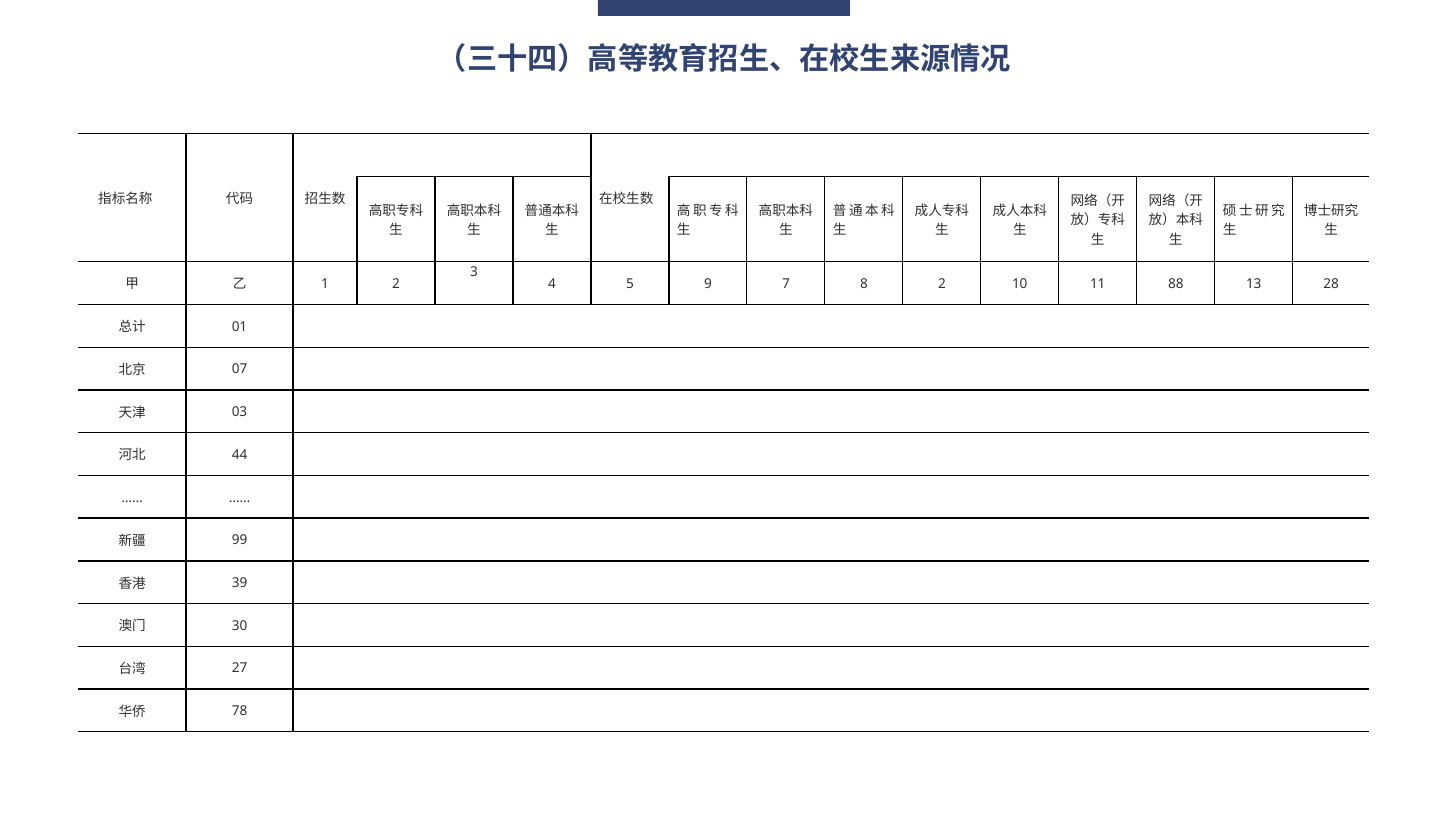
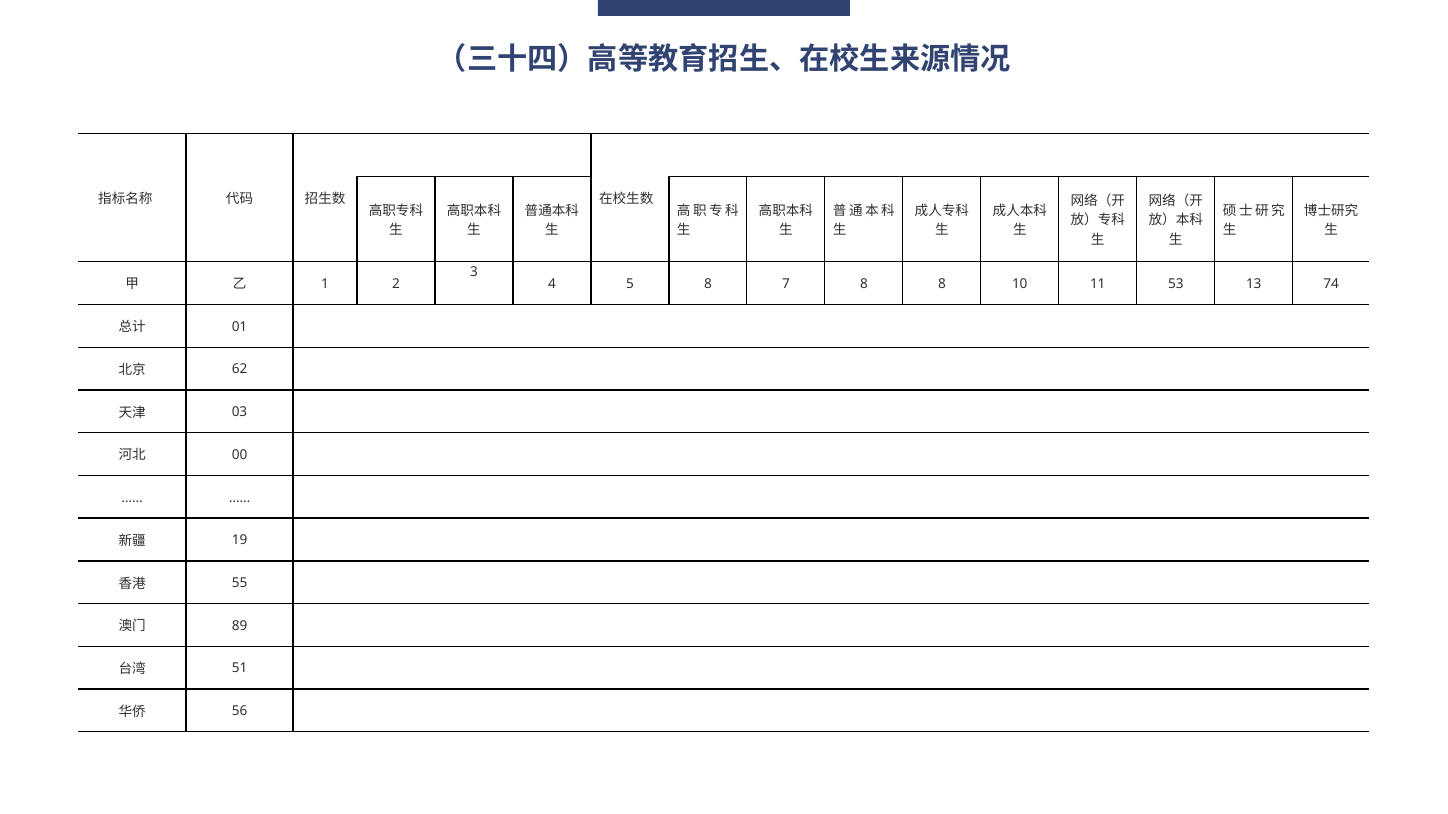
5 9: 9 -> 8
8 2: 2 -> 8
88: 88 -> 53
28: 28 -> 74
07: 07 -> 62
44: 44 -> 00
99: 99 -> 19
39: 39 -> 55
30: 30 -> 89
27: 27 -> 51
78: 78 -> 56
